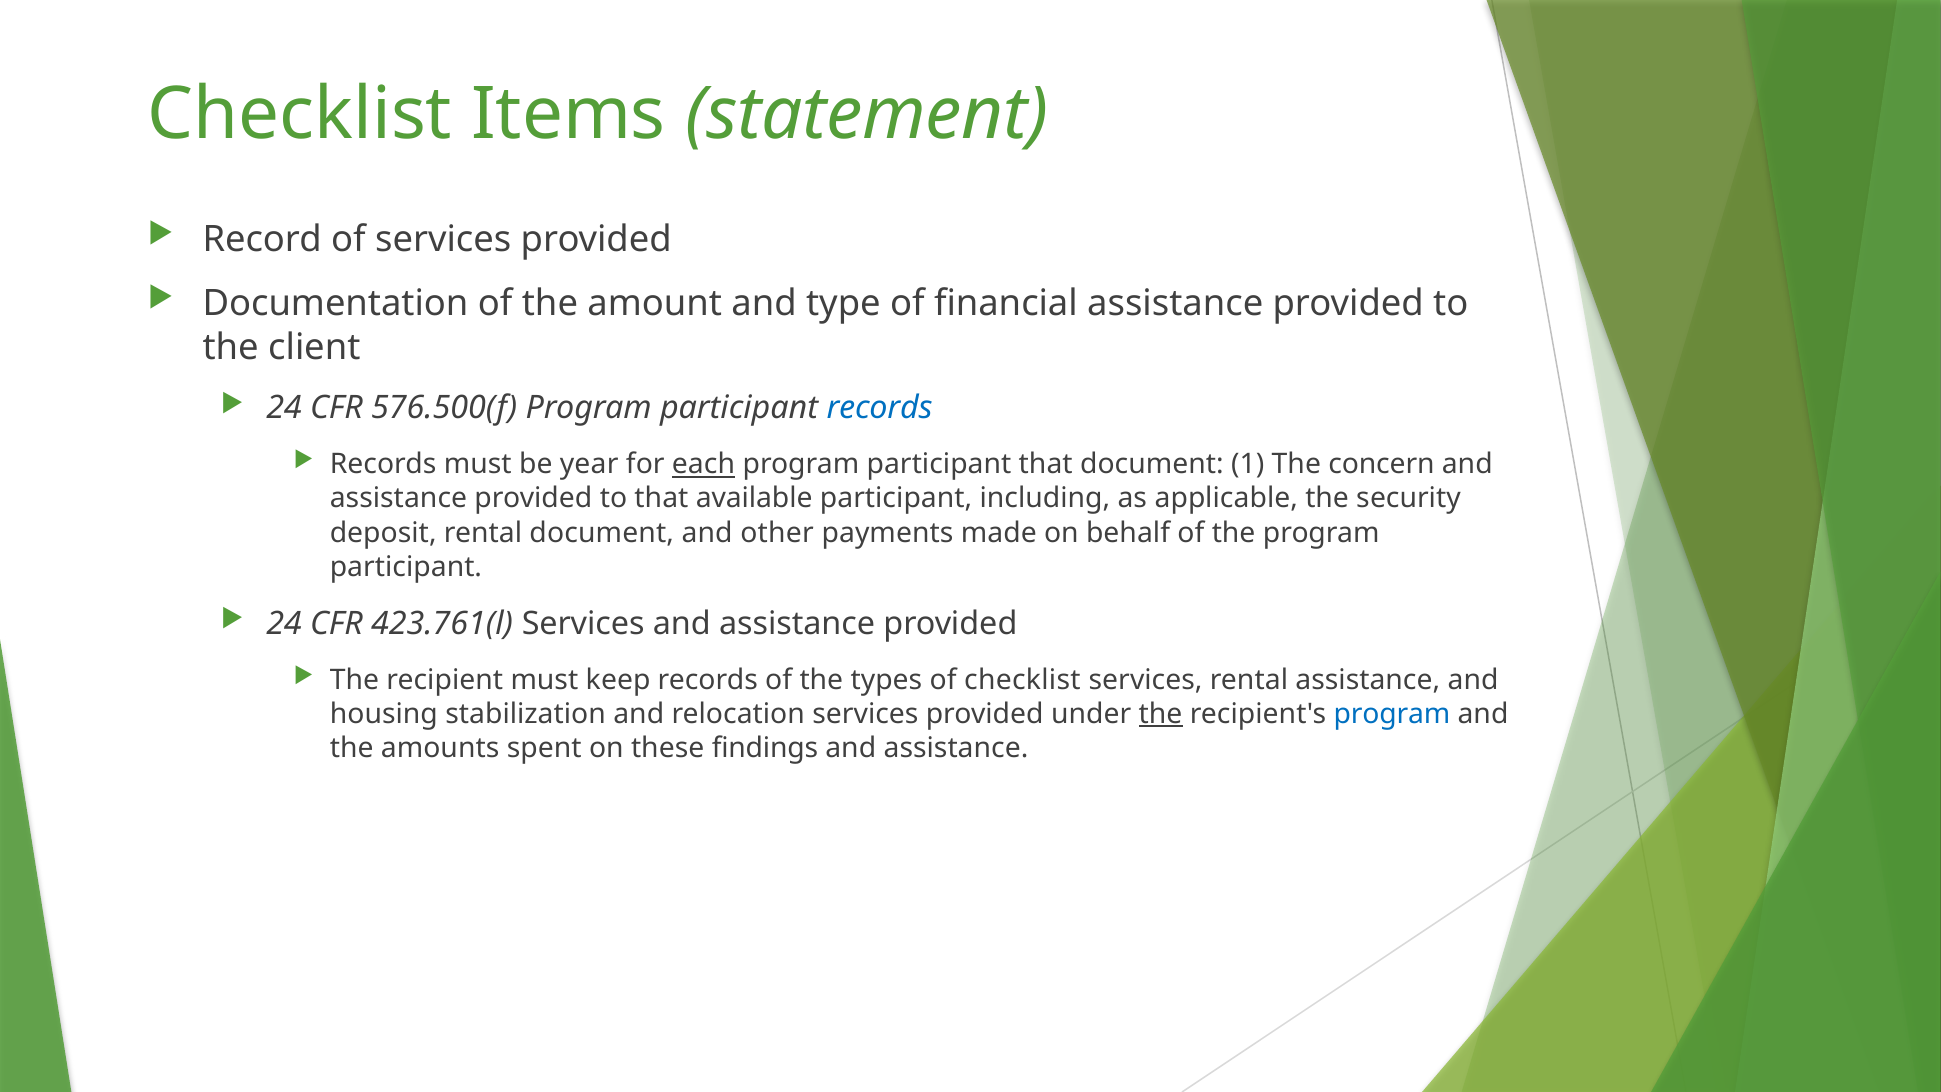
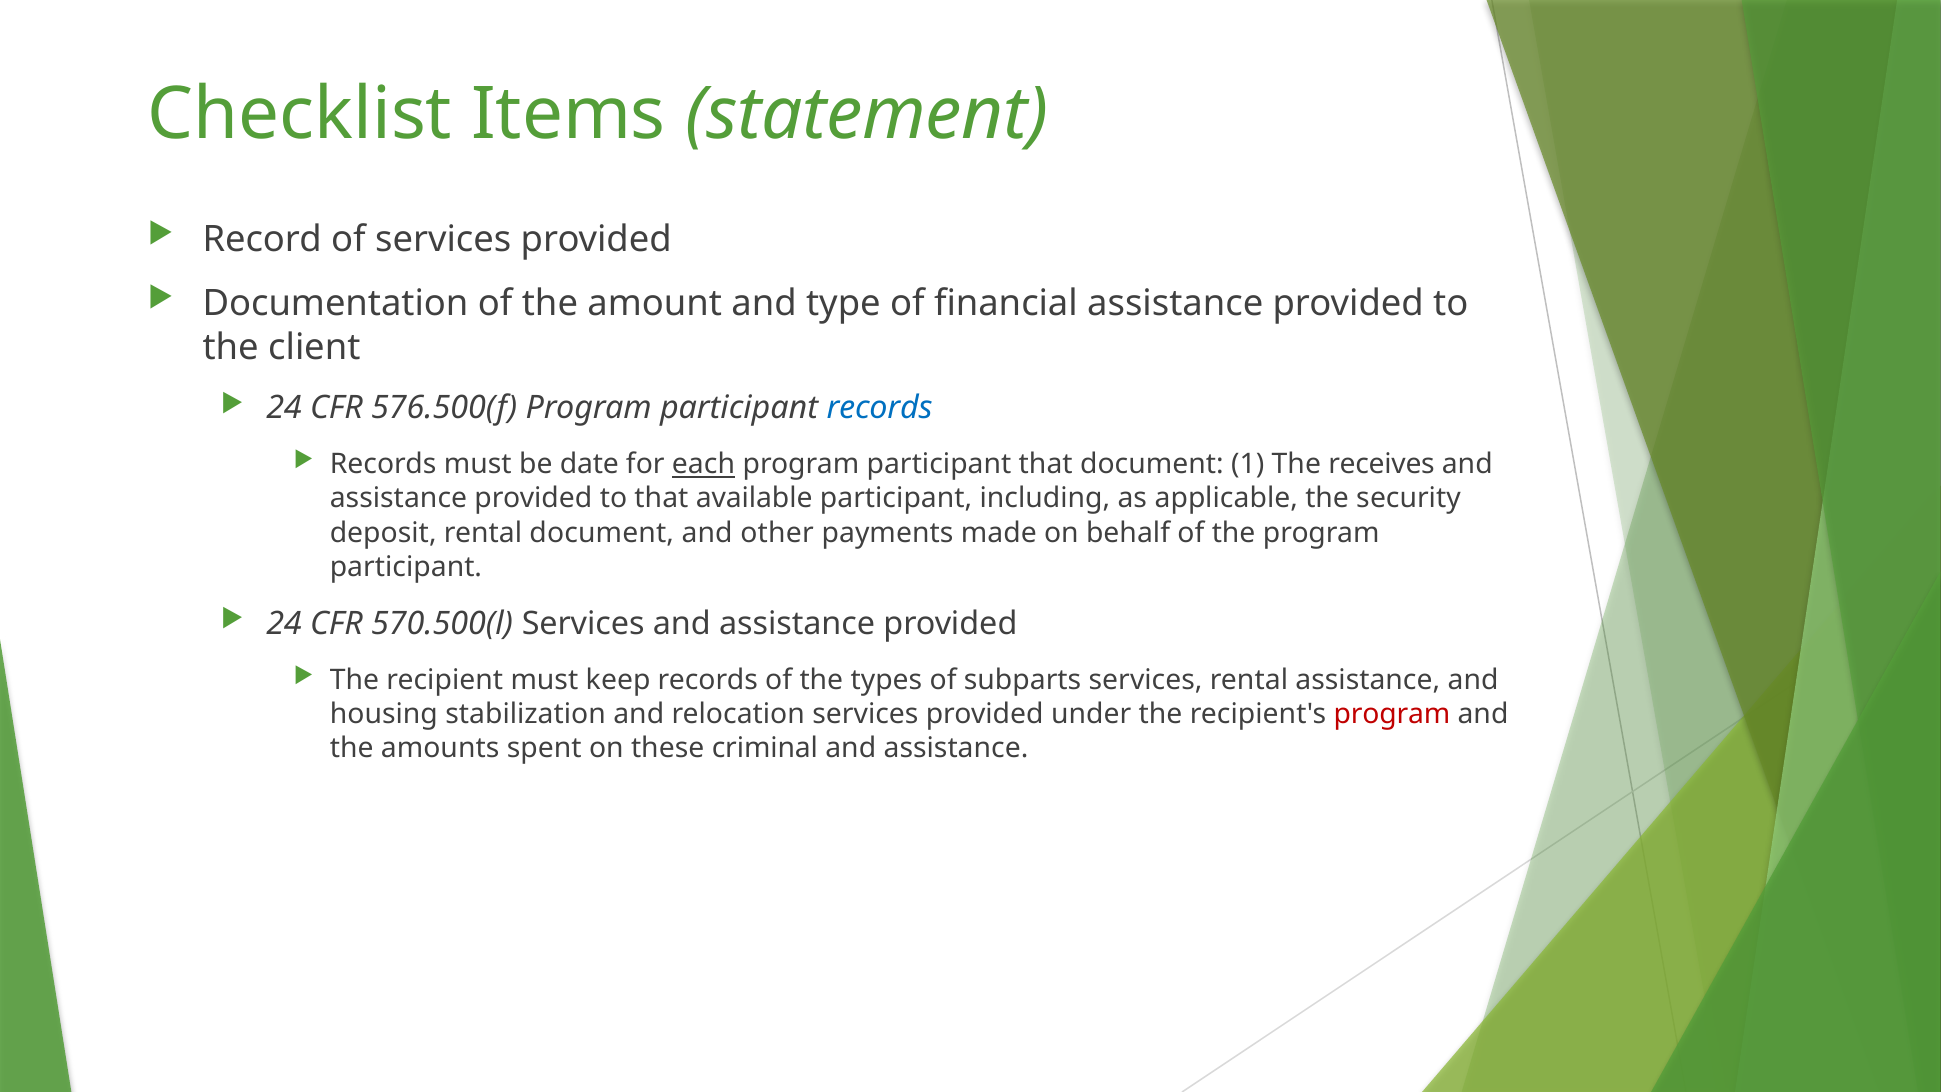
year: year -> date
concern: concern -> receives
423.761(l: 423.761(l -> 570.500(l
of checklist: checklist -> subparts
the at (1161, 714) underline: present -> none
program at (1392, 714) colour: blue -> red
findings: findings -> criminal
